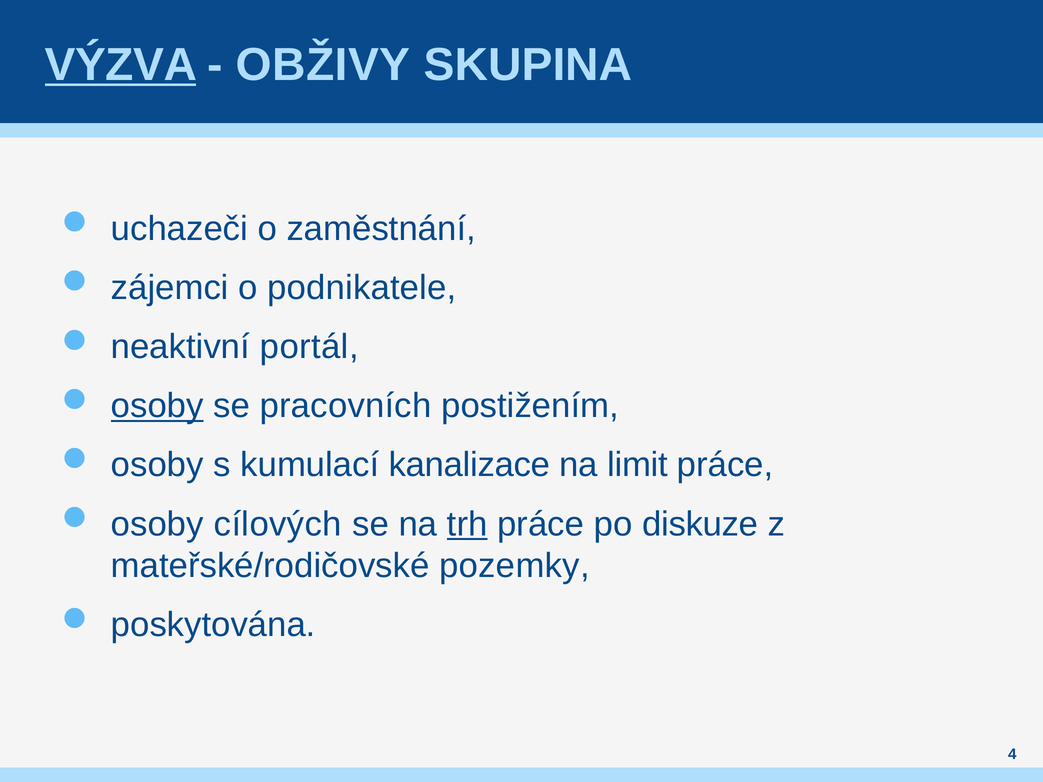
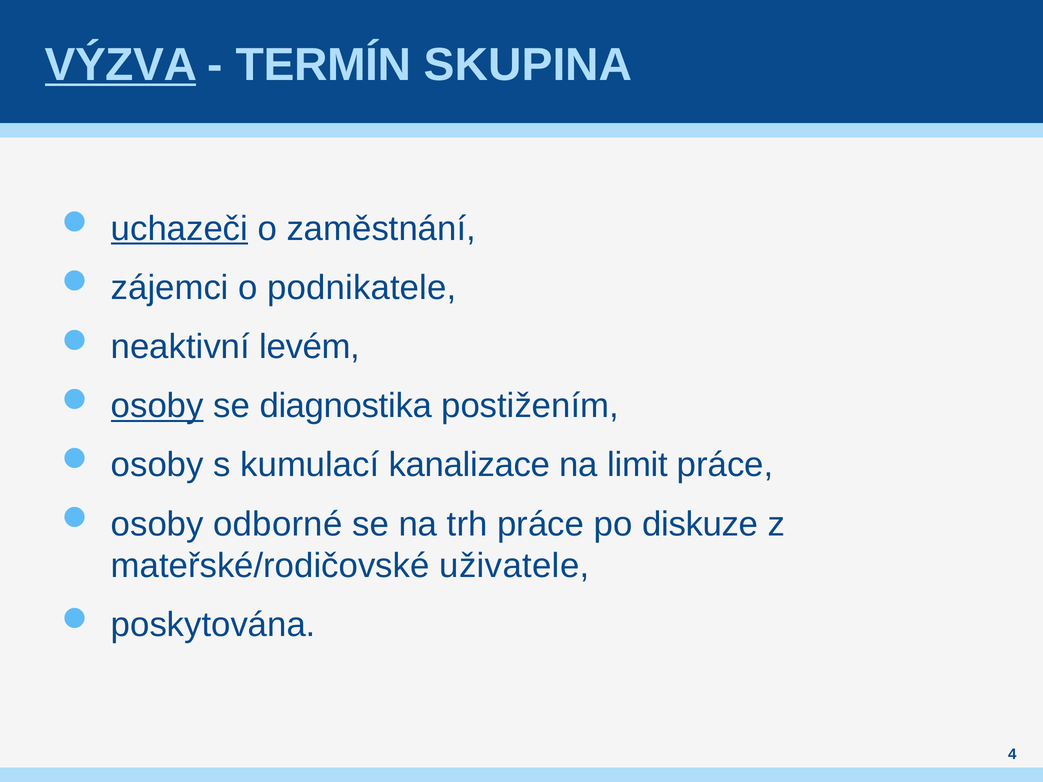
OBŽIVY: OBŽIVY -> TERMÍN
uchazeči underline: none -> present
portál: portál -> levém
pracovních: pracovních -> diagnostika
cílových: cílových -> odborné
trh underline: present -> none
pozemky: pozemky -> uživatele
